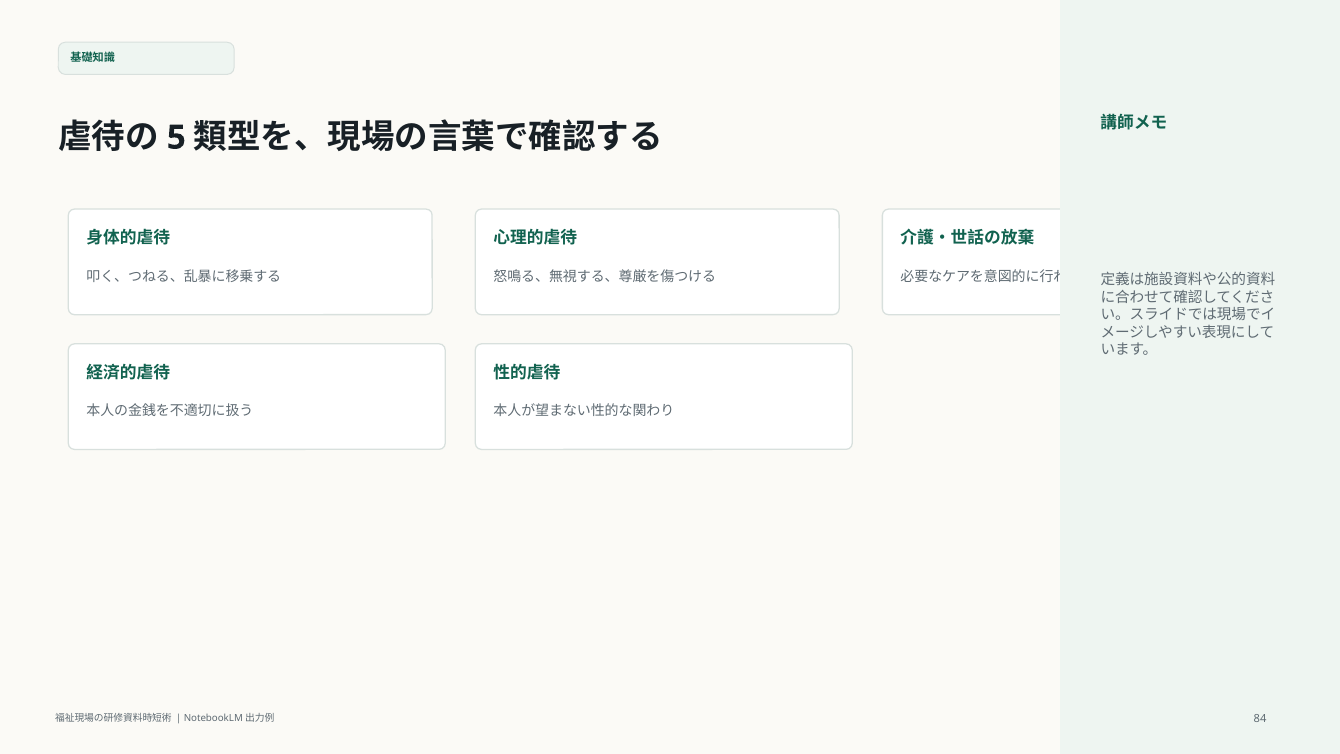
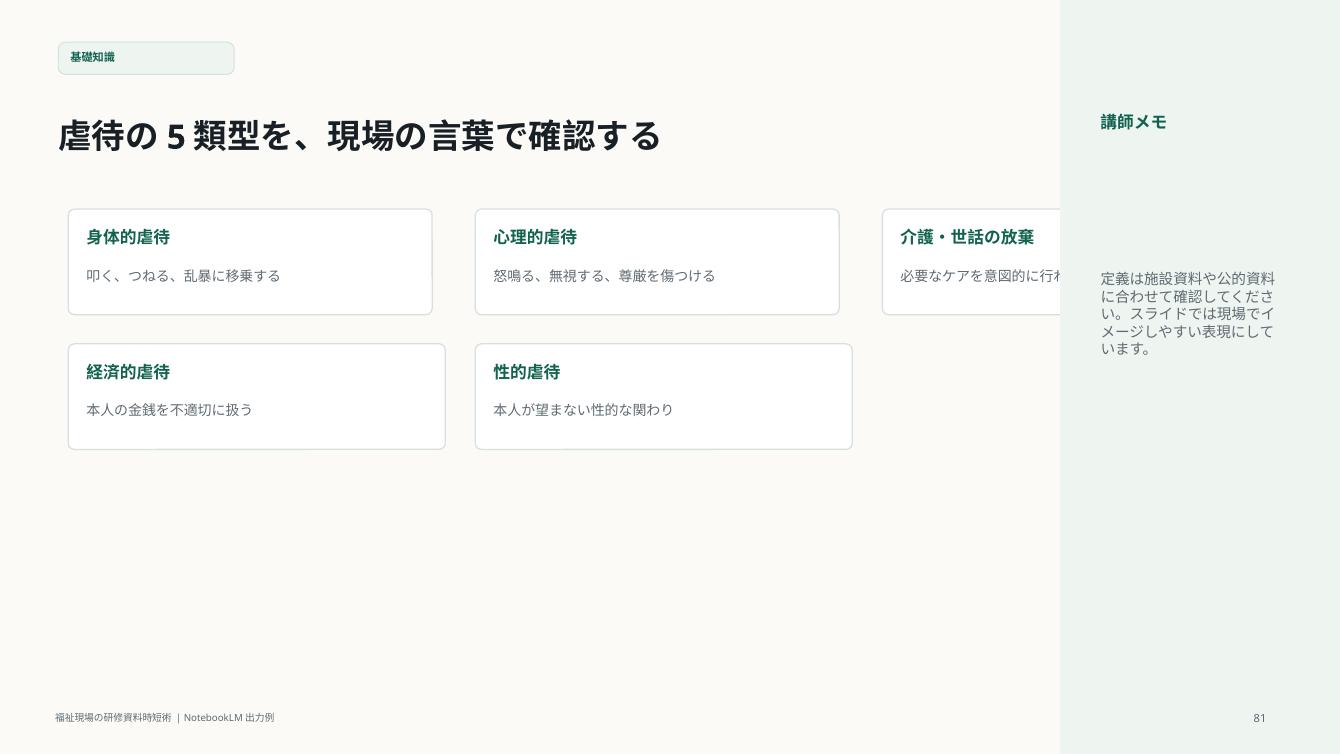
84: 84 -> 81
